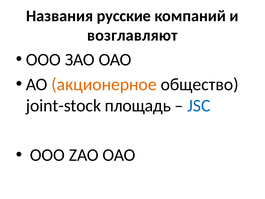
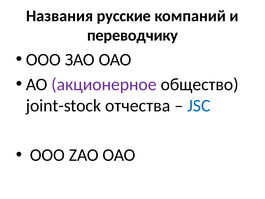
возглавляют: возглавляют -> переводчику
акционерное colour: orange -> purple
площадь: площадь -> отчества
